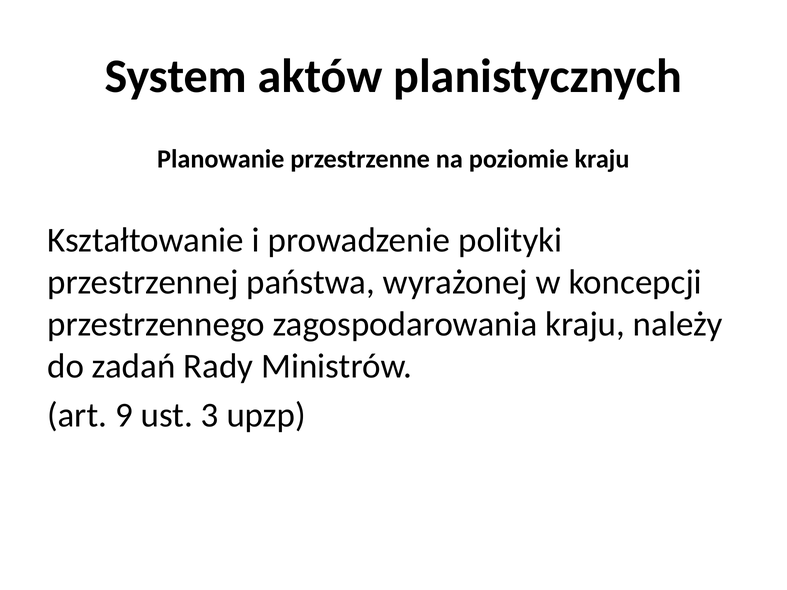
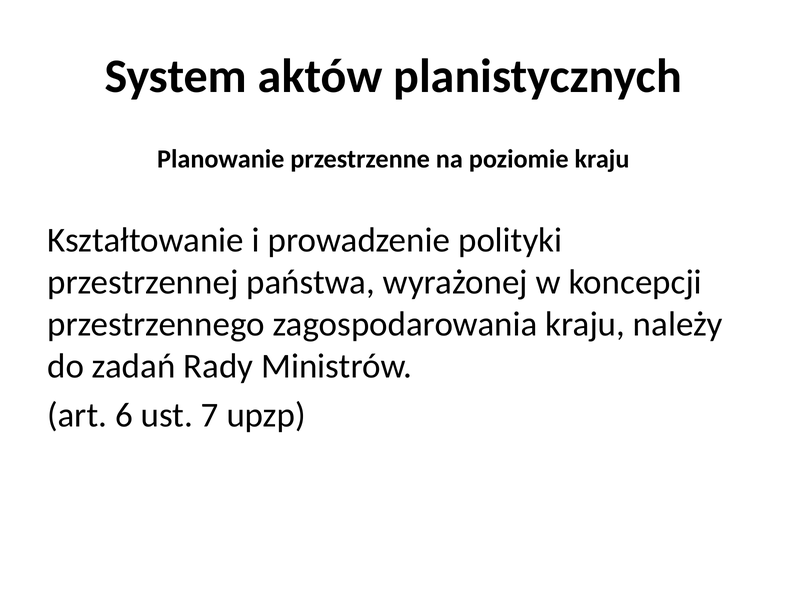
9: 9 -> 6
3: 3 -> 7
